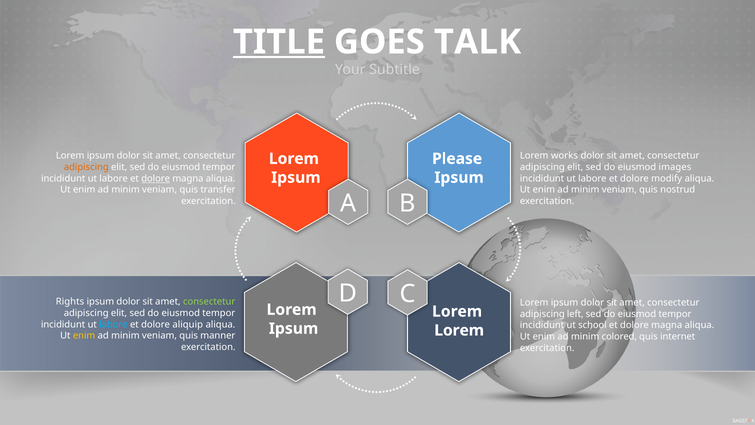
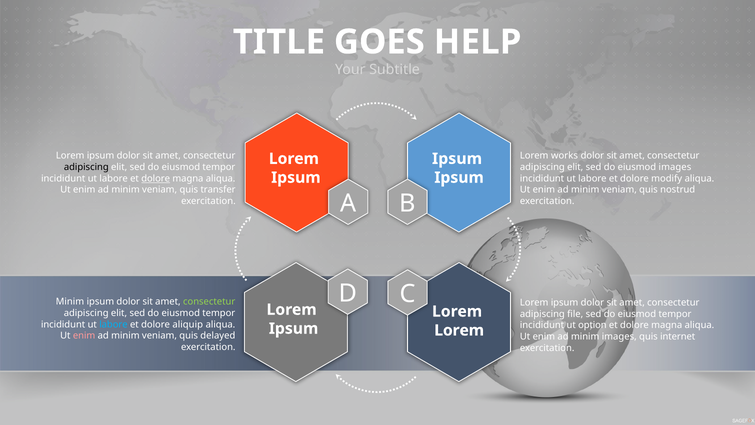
TITLE underline: present -> none
TALK: TALK -> HELP
Please at (457, 159): Please -> Ipsum
adipiscing at (86, 167) colour: orange -> black
Rights at (70, 302): Rights -> Minim
left: left -> file
school: school -> option
enim at (84, 336) colour: yellow -> pink
manner: manner -> delayed
minim colored: colored -> images
